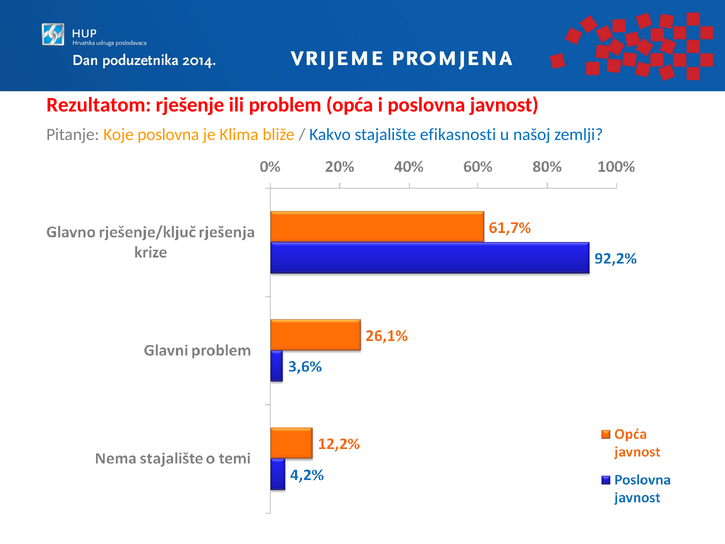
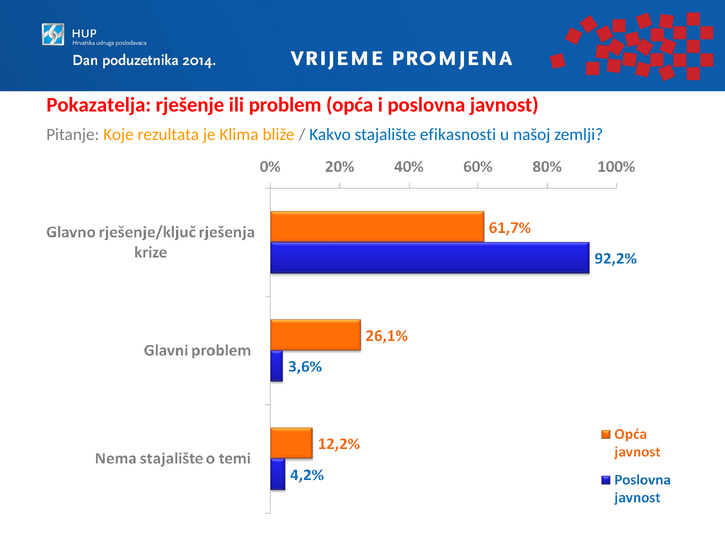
Rezultatom: Rezultatom -> Pokazatelja
Koje poslovna: poslovna -> rezultata
